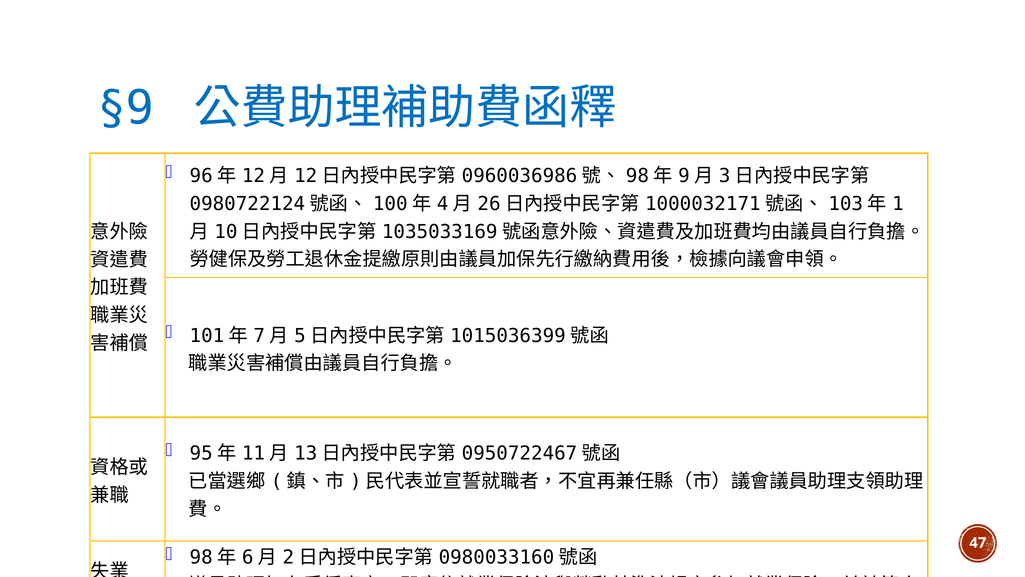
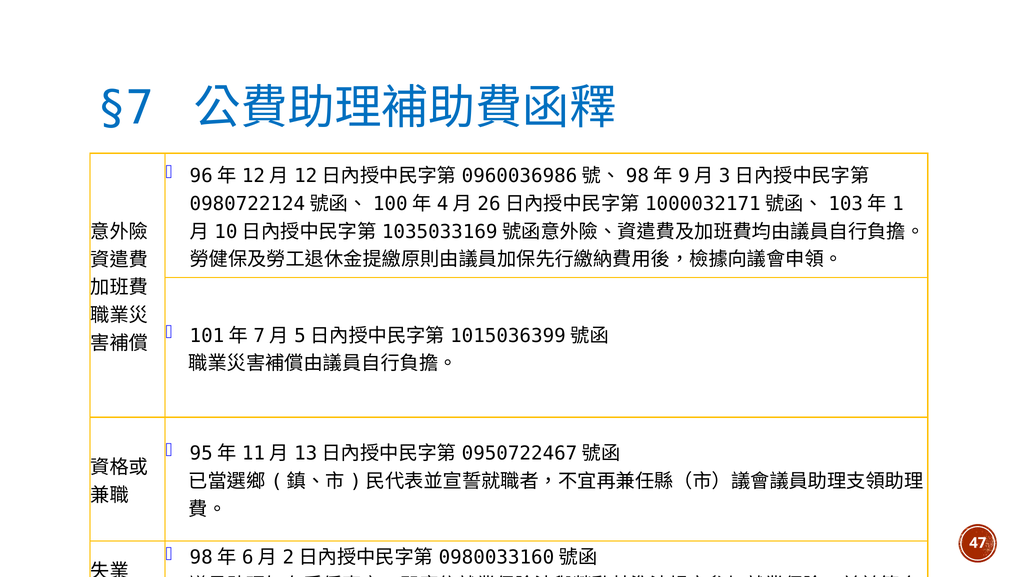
§9: §9 -> §7
